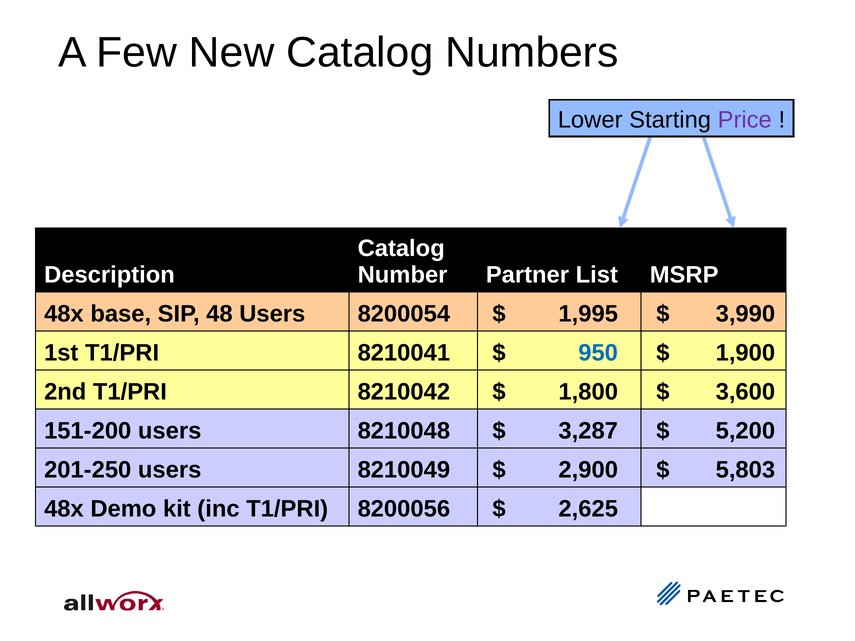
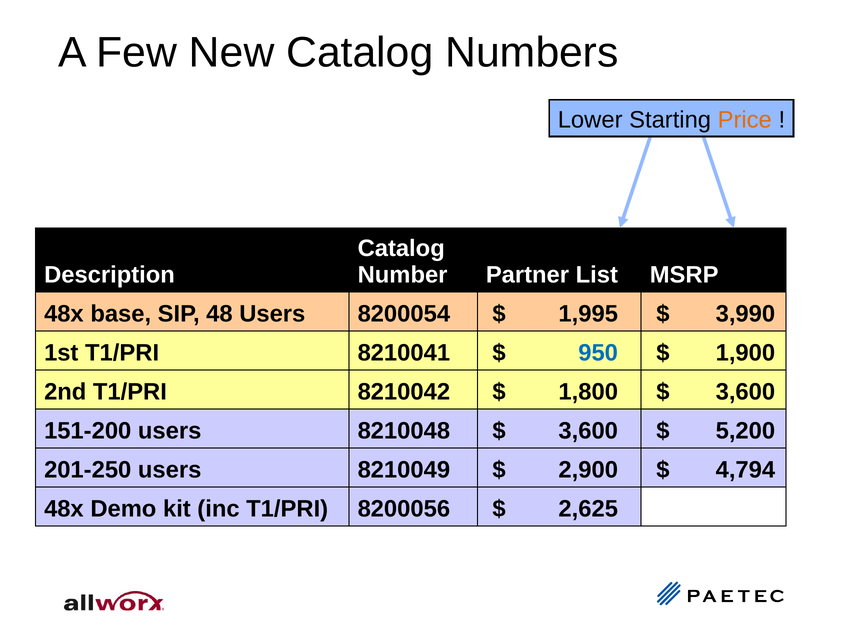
Price colour: purple -> orange
3,287 at (588, 431): 3,287 -> 3,600
5,803: 5,803 -> 4,794
